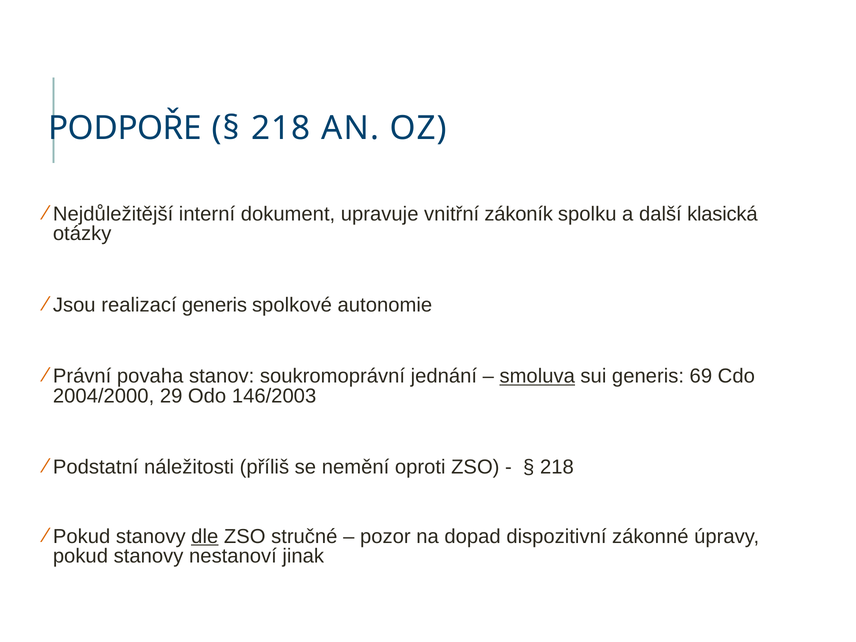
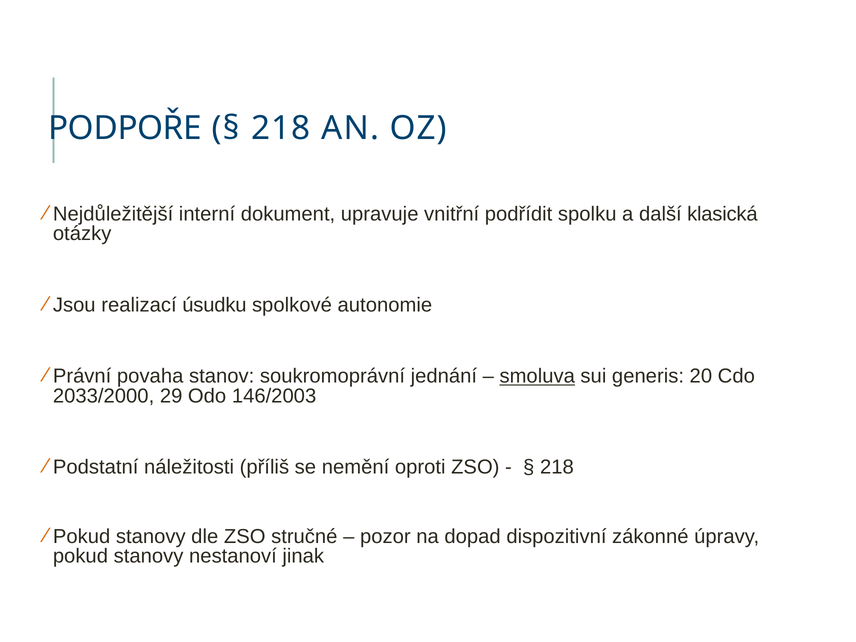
zákoník: zákoník -> podřídit
realizací generis: generis -> úsudku
69: 69 -> 20
2004/2000: 2004/2000 -> 2033/2000
dle underline: present -> none
